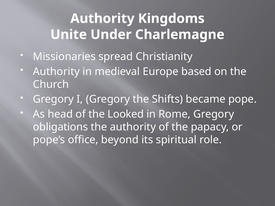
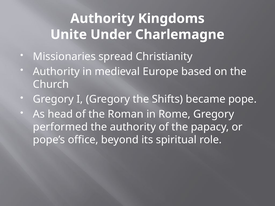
Looked: Looked -> Roman
obligations: obligations -> performed
